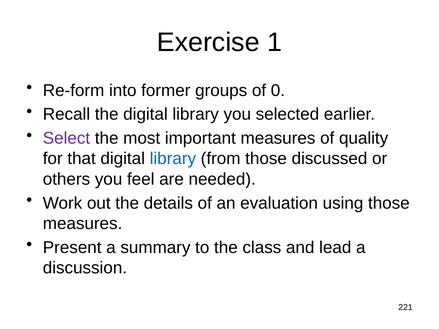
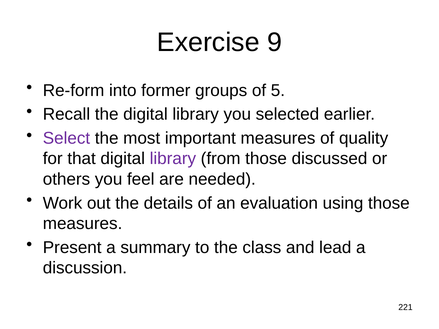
1: 1 -> 9
0: 0 -> 5
library at (173, 159) colour: blue -> purple
